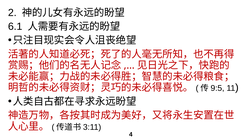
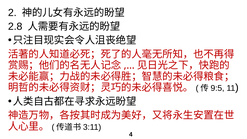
6.1: 6.1 -> 2.8
